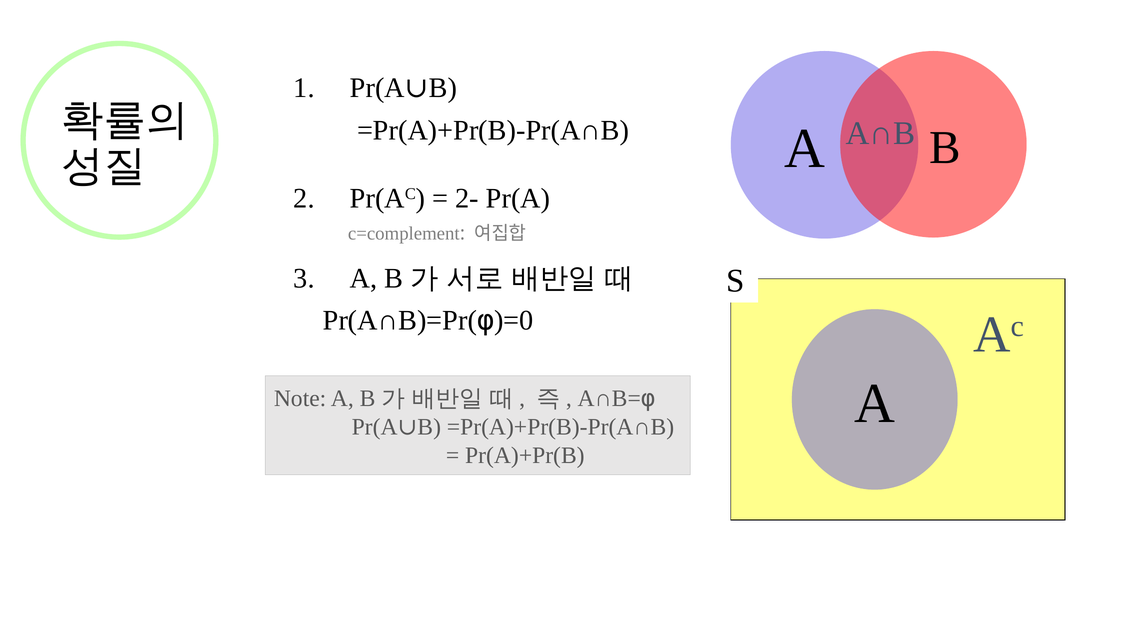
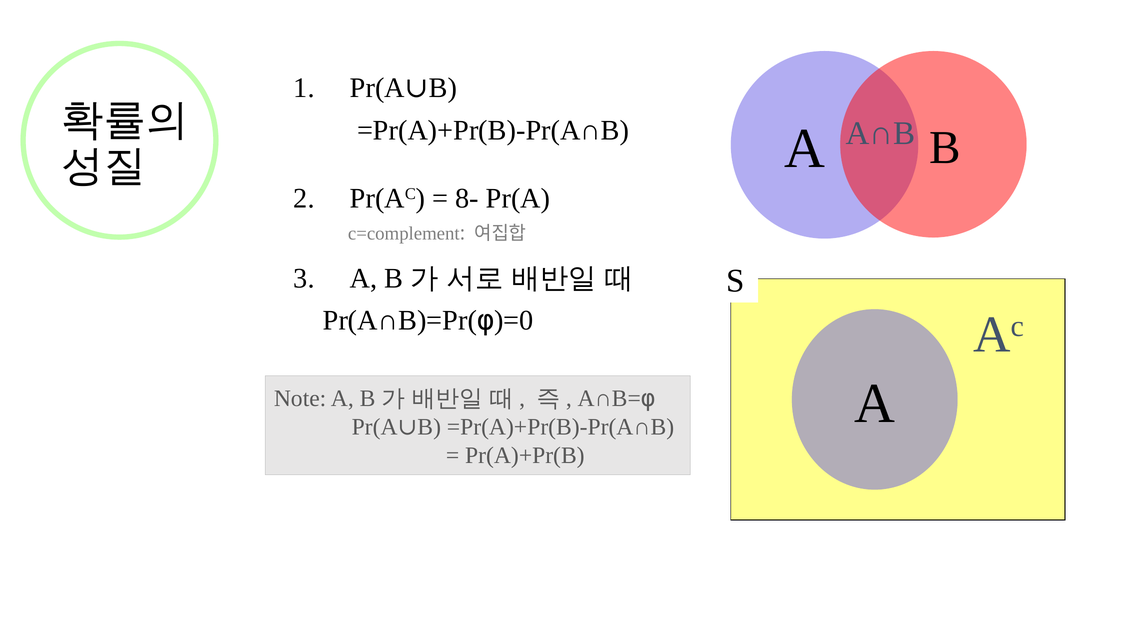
2-: 2- -> 8-
